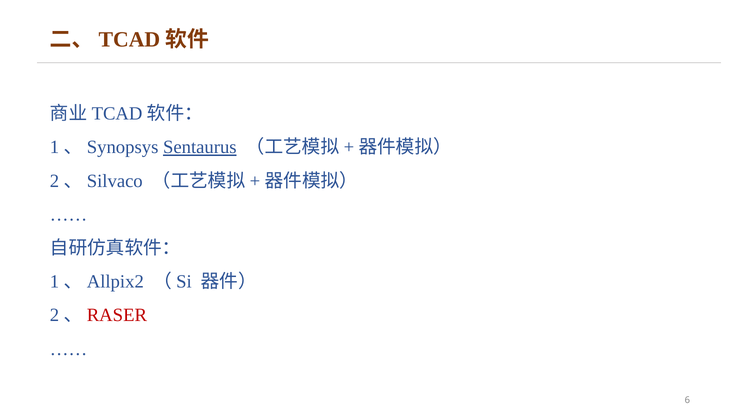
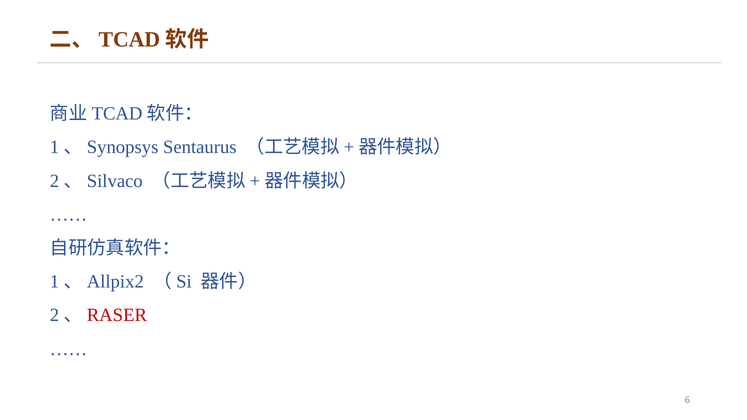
Sentaurus underline: present -> none
